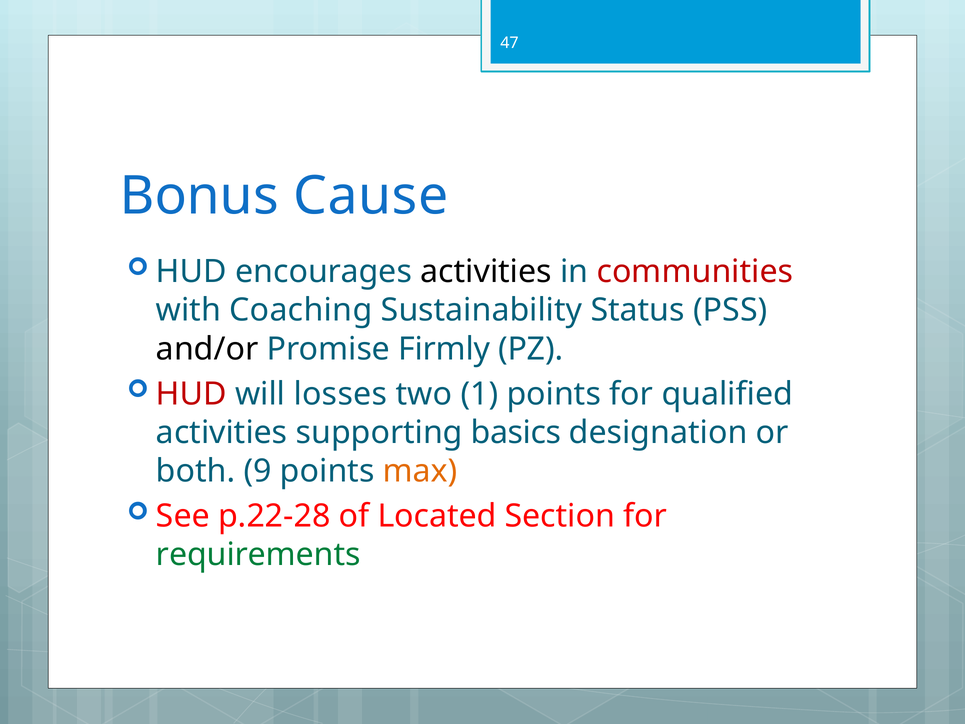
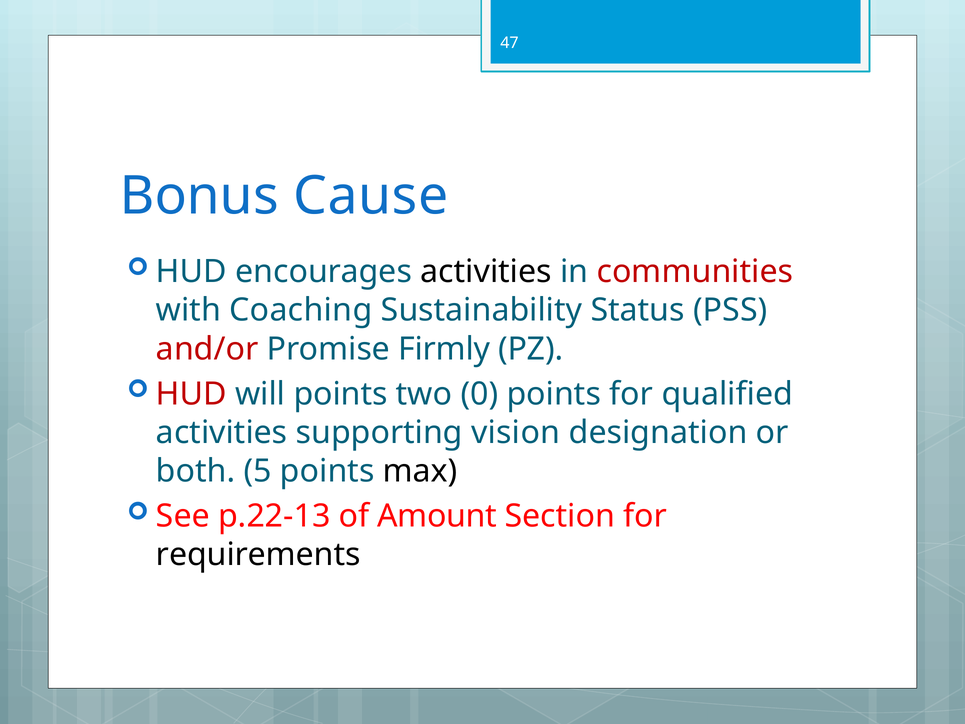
and/or colour: black -> red
will losses: losses -> points
1: 1 -> 0
basics: basics -> vision
9: 9 -> 5
max colour: orange -> black
p.22-28: p.22-28 -> p.22-13
Located: Located -> Amount
requirements colour: green -> black
